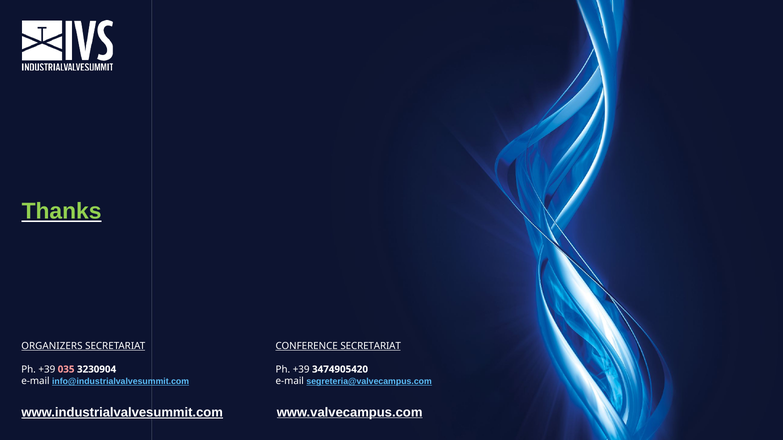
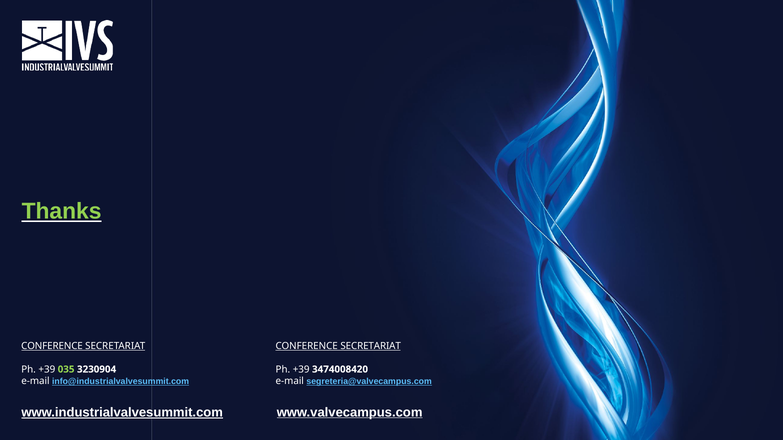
ORGANIZERS at (52, 346): ORGANIZERS -> CONFERENCE
035 colour: pink -> light green
3474905420: 3474905420 -> 3474008420
